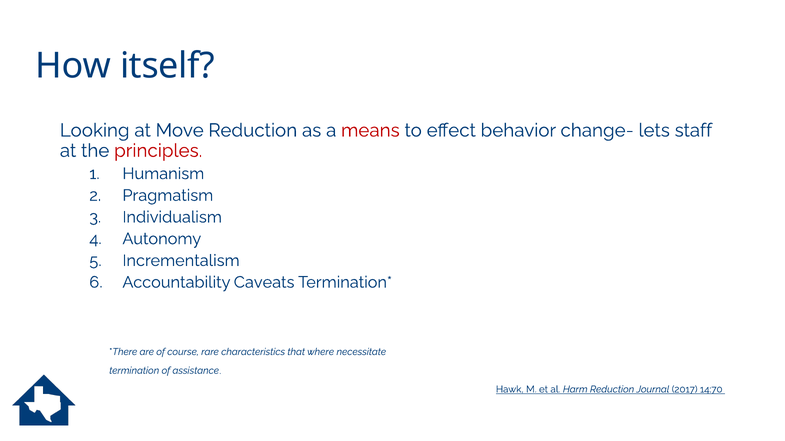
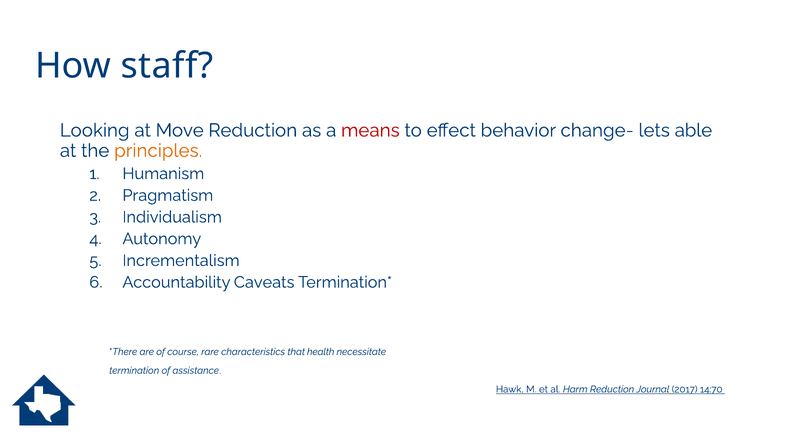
itself: itself -> staff
staff: staff -> able
principles colour: red -> orange
where: where -> health
